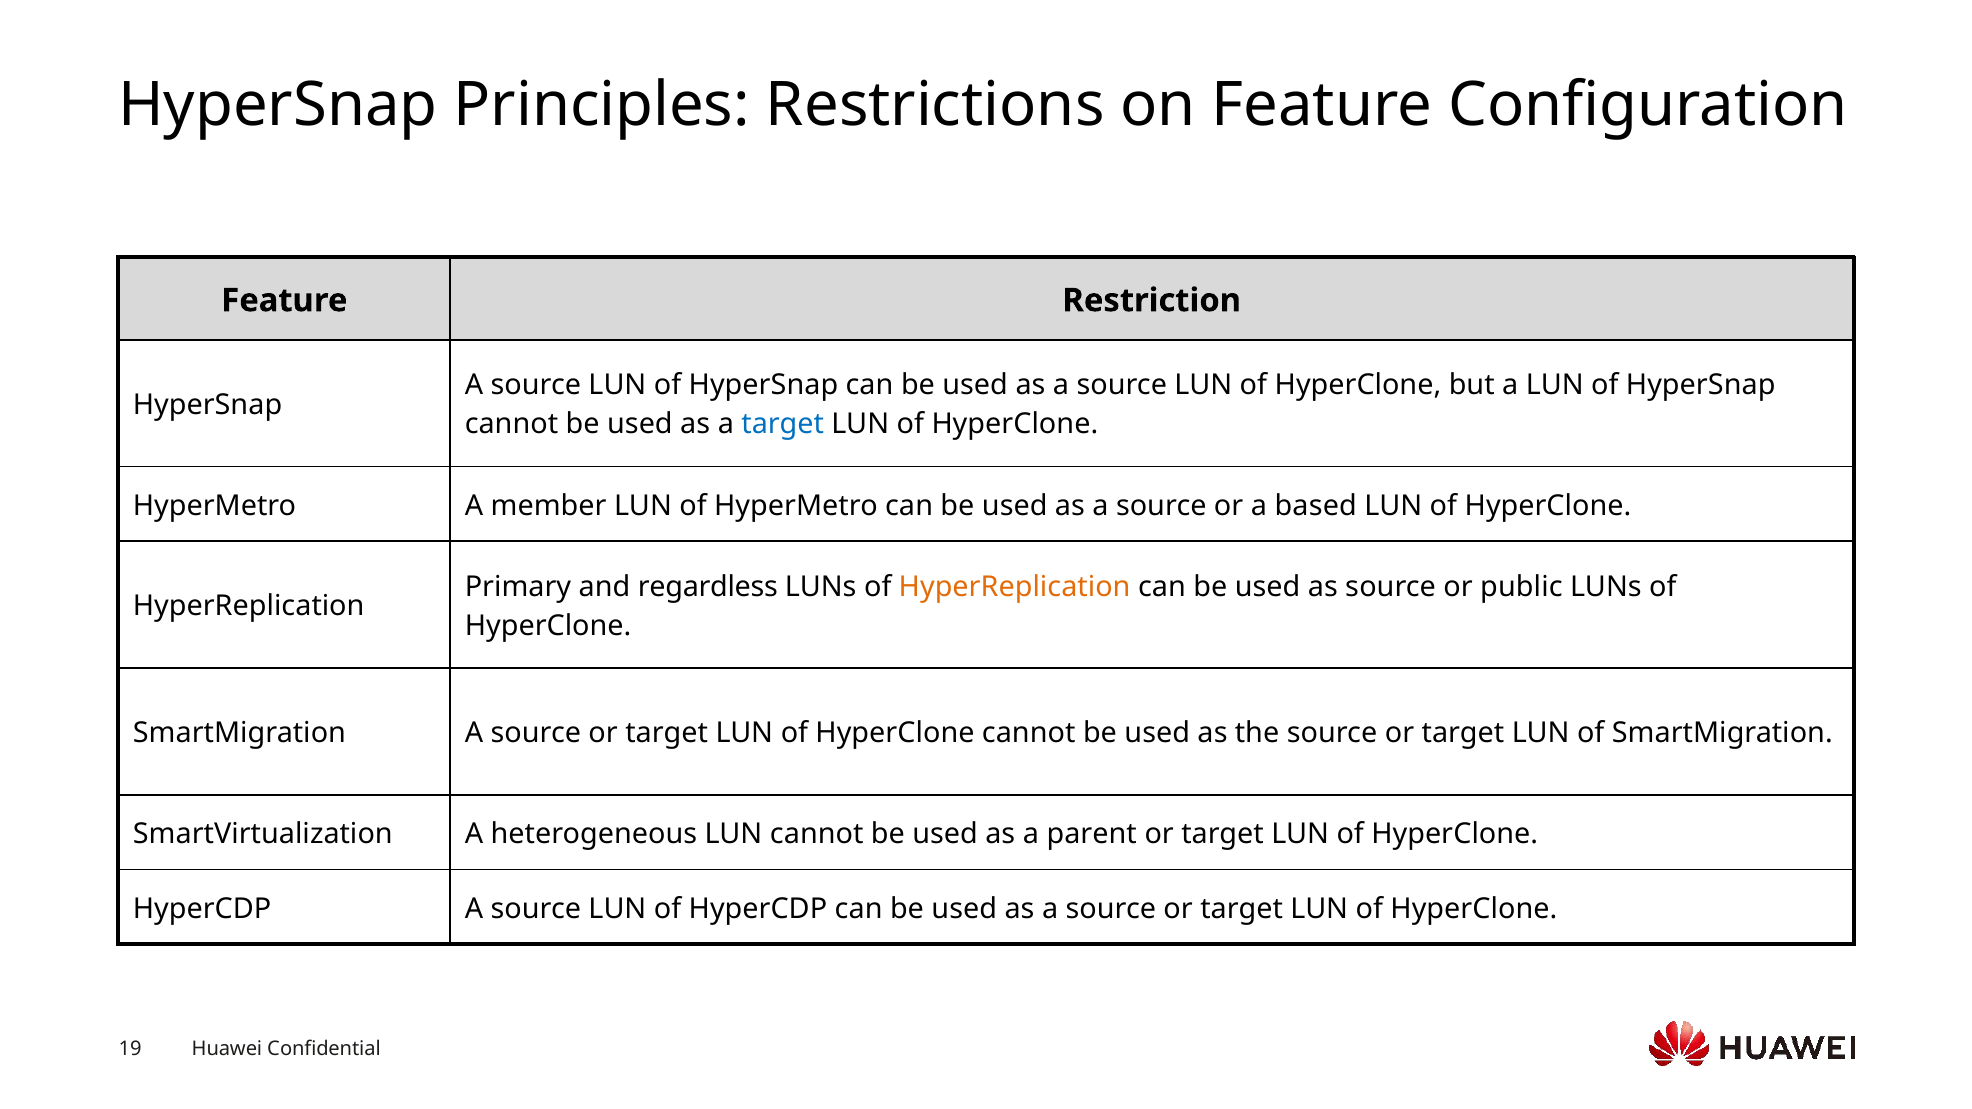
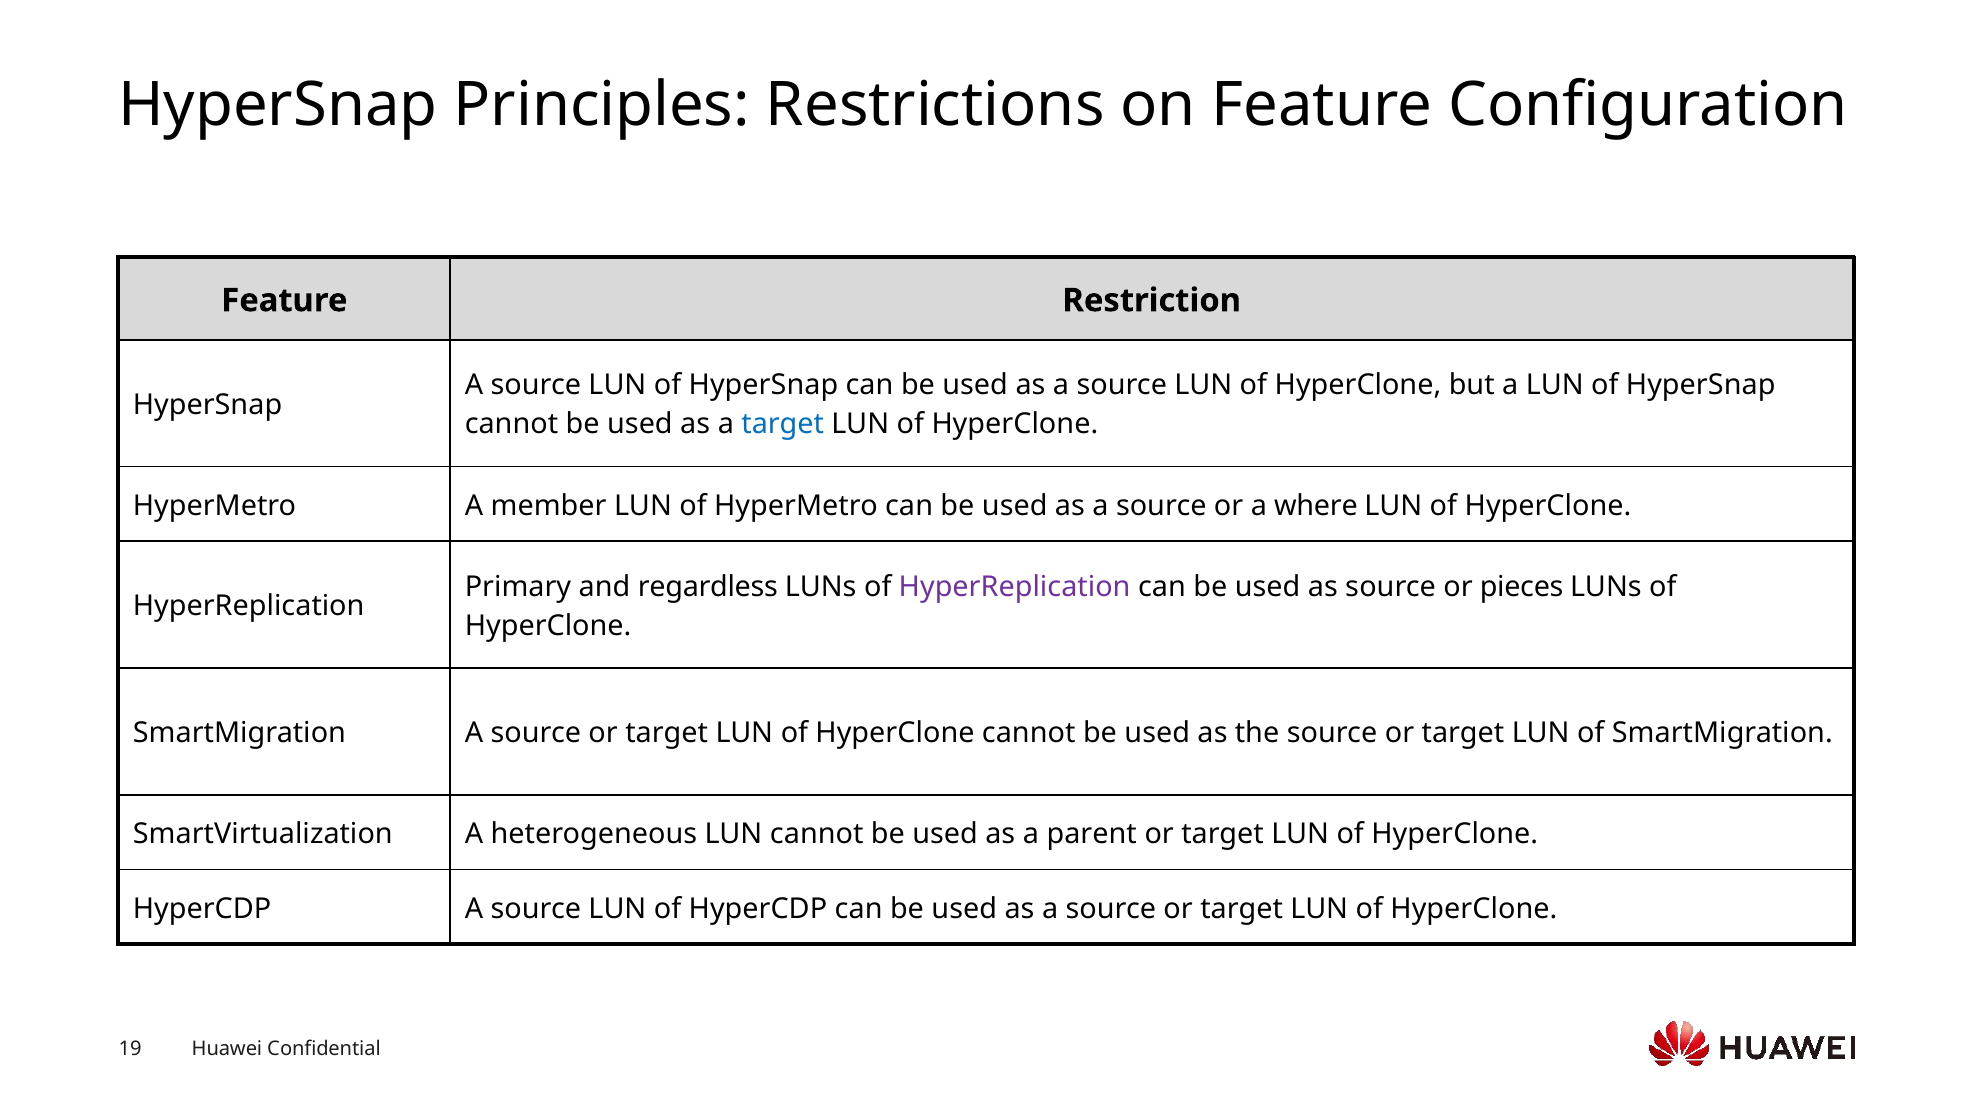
based: based -> where
HyperReplication at (1015, 587) colour: orange -> purple
public: public -> pieces
